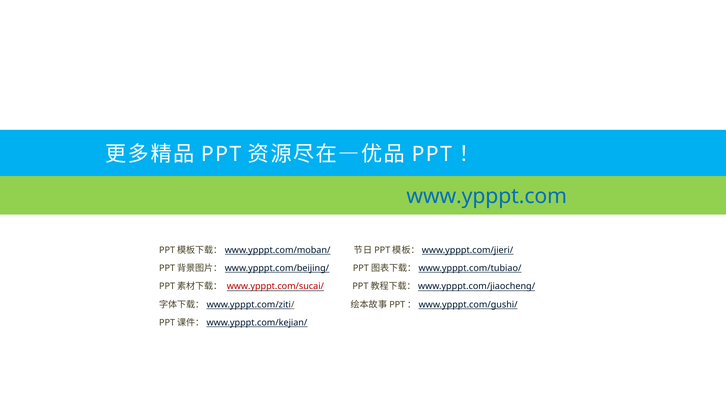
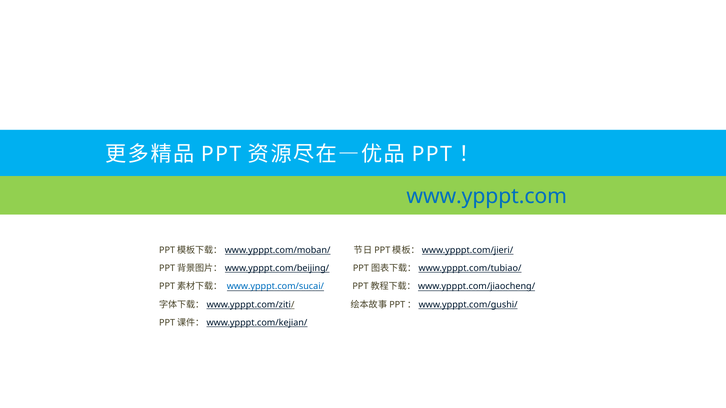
www.ypppt.com/sucai/ colour: red -> blue
